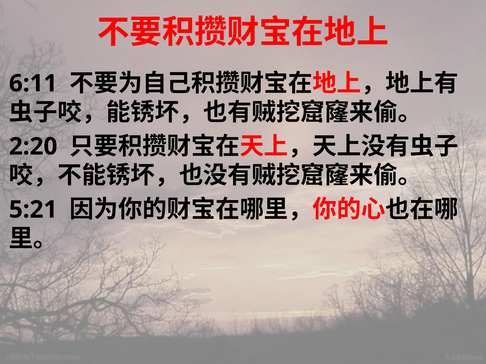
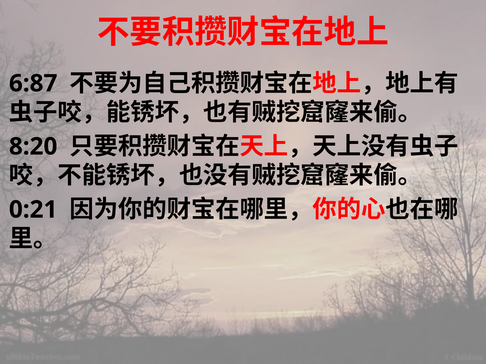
6:11: 6:11 -> 6:87
2:20: 2:20 -> 8:20
5:21: 5:21 -> 0:21
